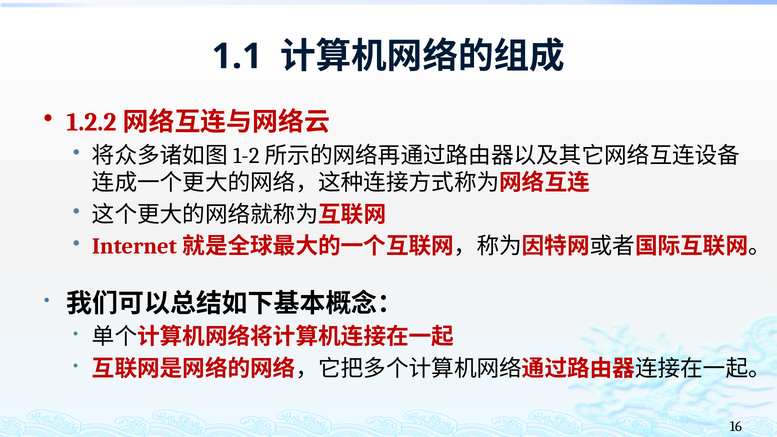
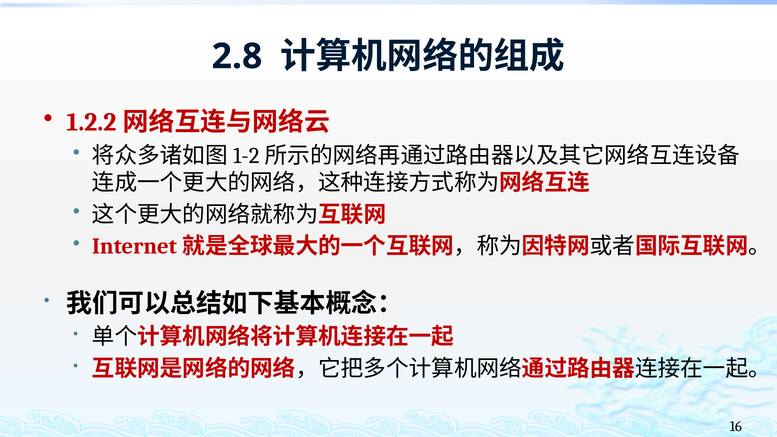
1.1: 1.1 -> 2.8
